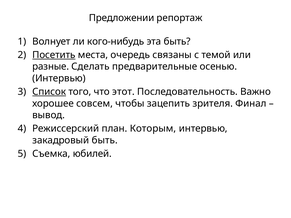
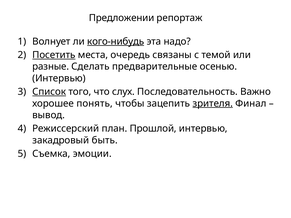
кого-нибудь underline: none -> present
эта быть: быть -> надо
этот: этот -> слух
совсем: совсем -> понять
зрителя underline: none -> present
Которым: Которым -> Прошлой
юбилей: юбилей -> эмоции
